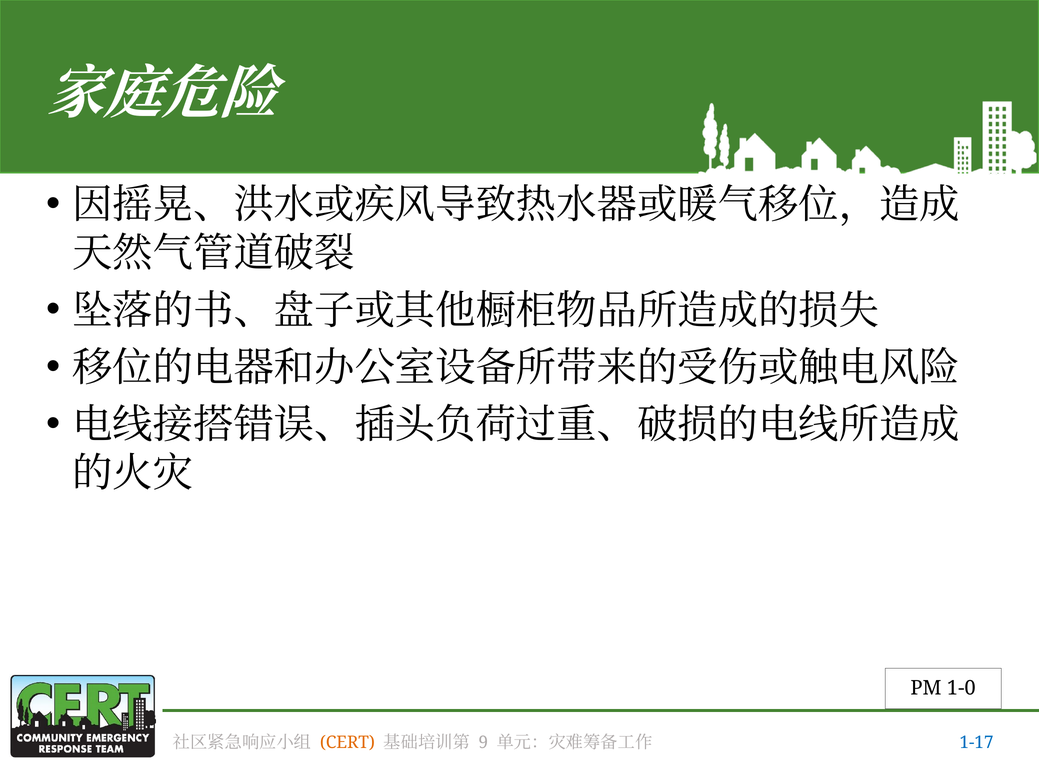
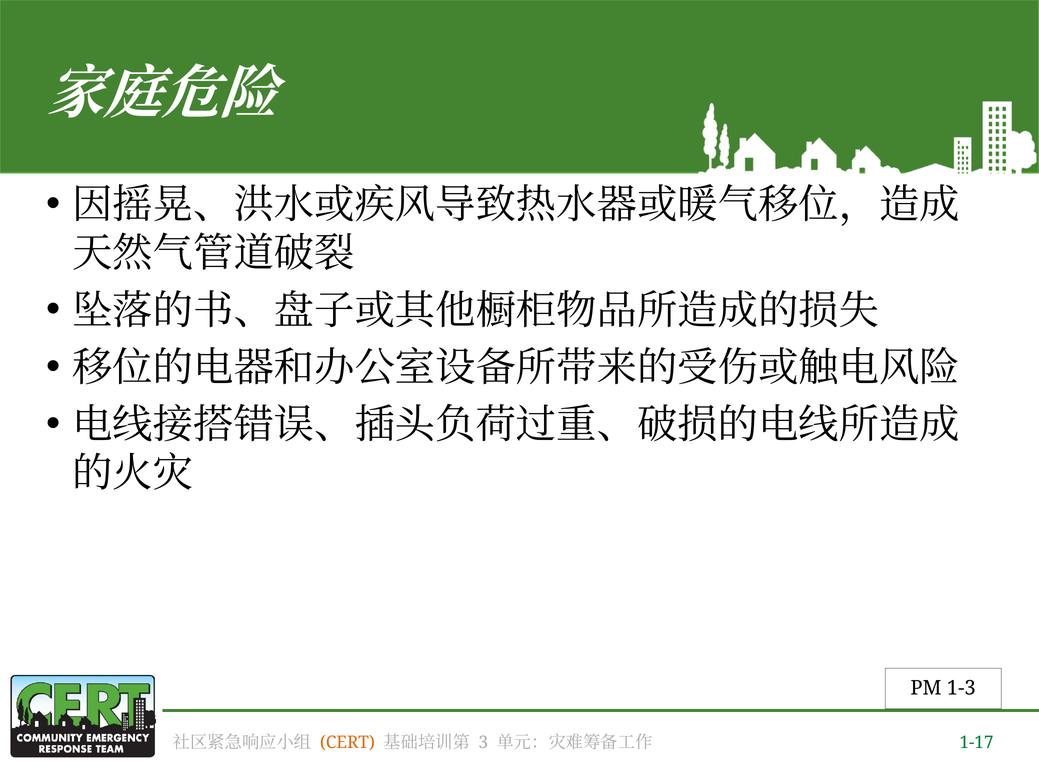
1-0: 1-0 -> 1-3
9: 9 -> 3
1-17 colour: blue -> green
